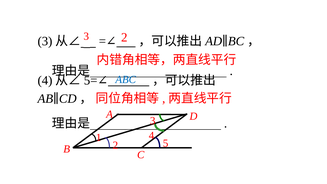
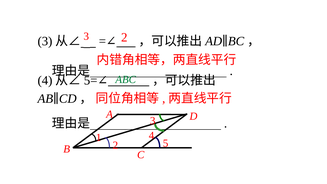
ABC colour: blue -> green
